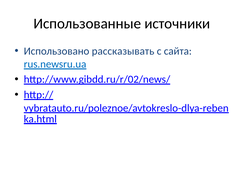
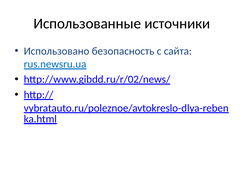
рассказывать: рассказывать -> безопасность
